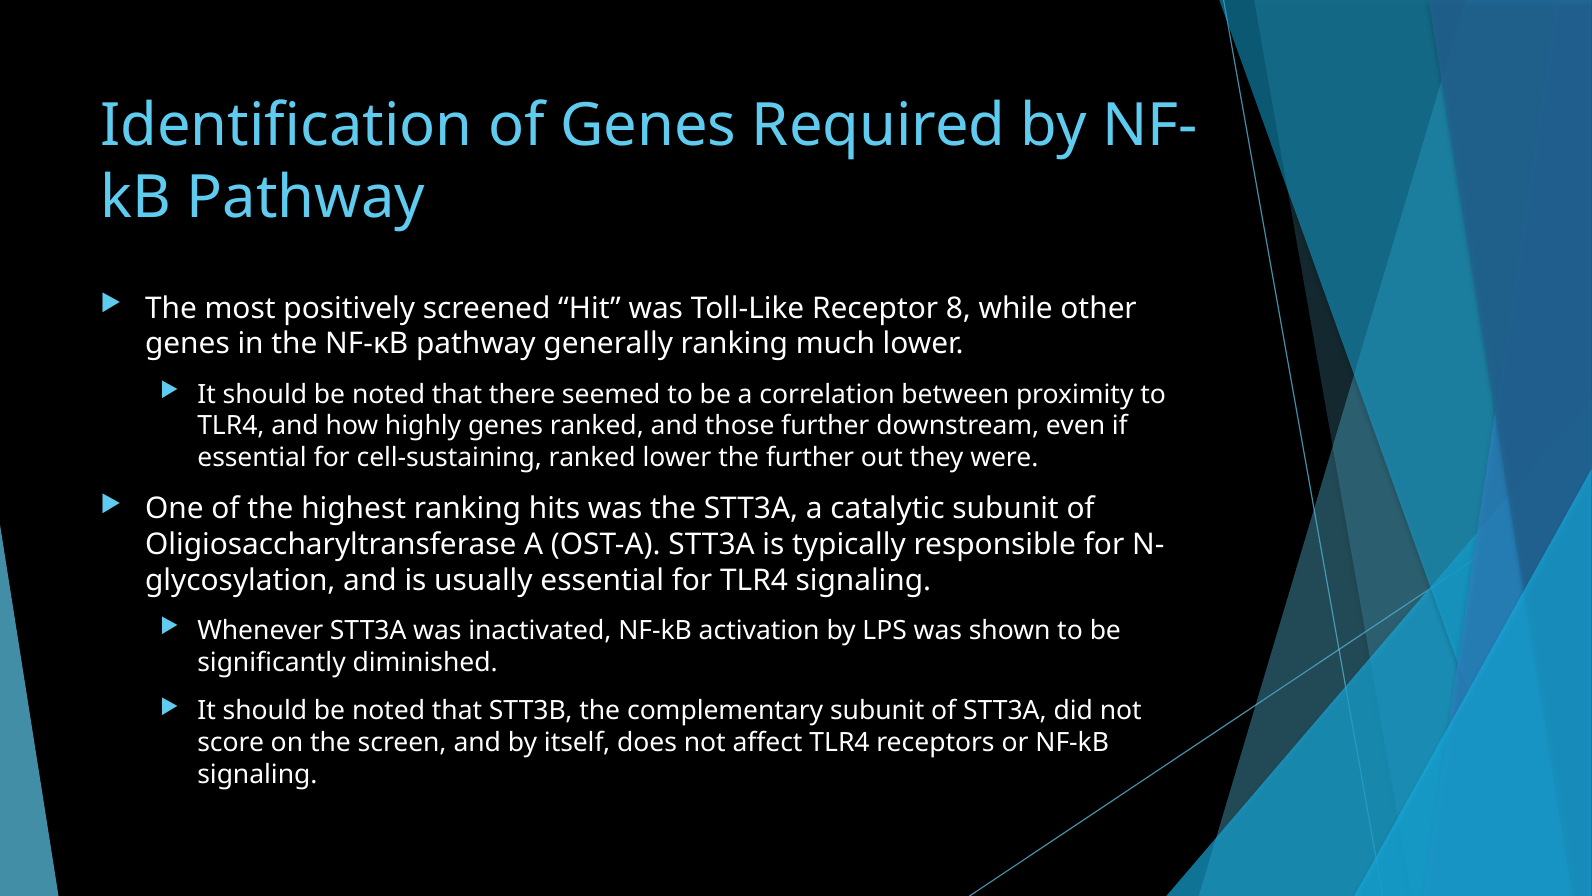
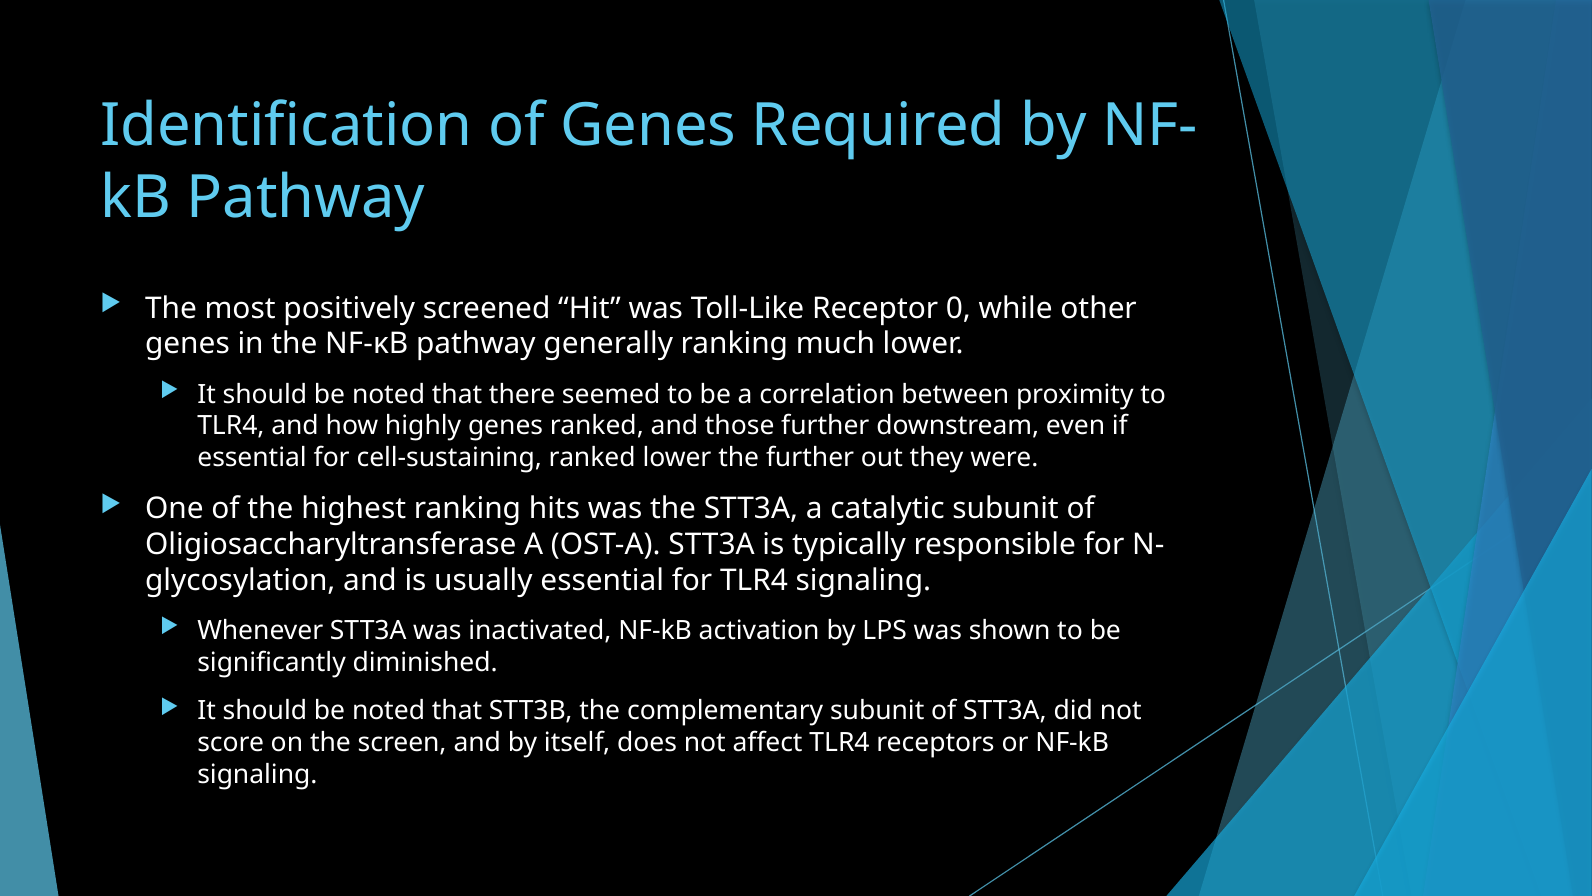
8: 8 -> 0
